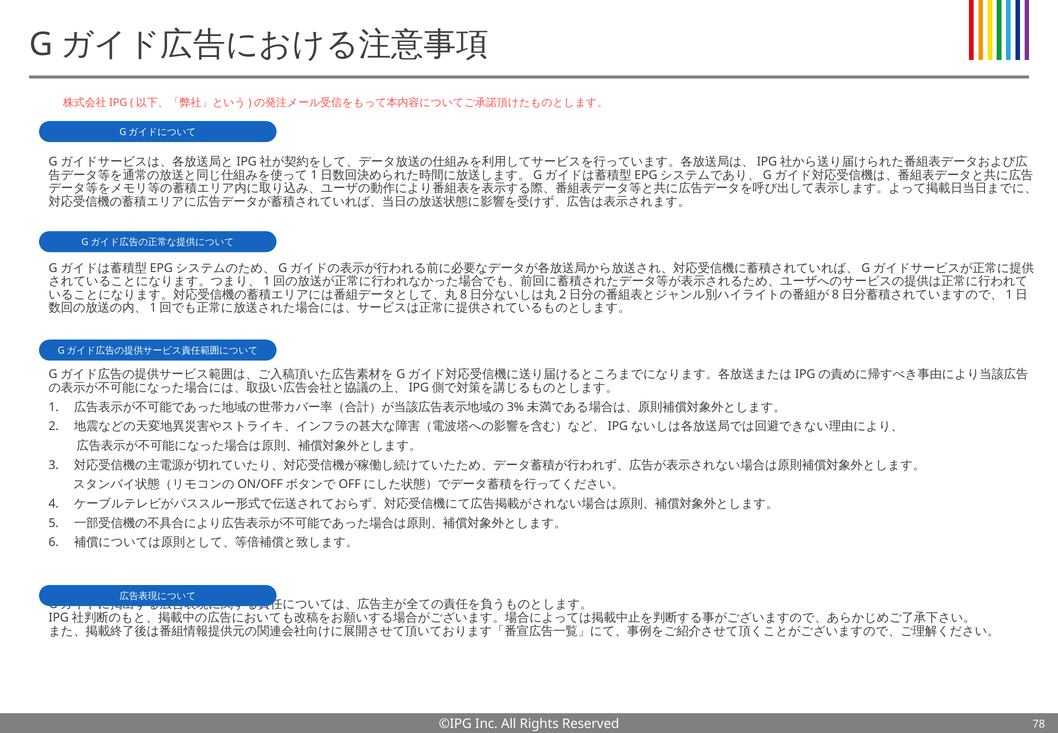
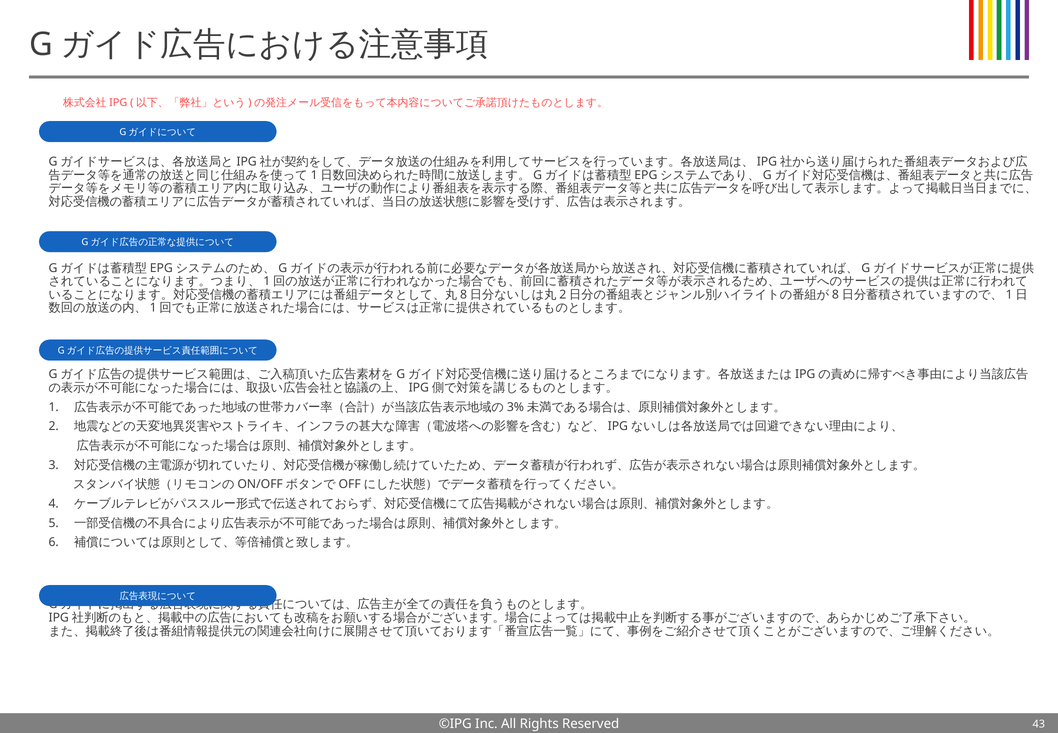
78: 78 -> 43
